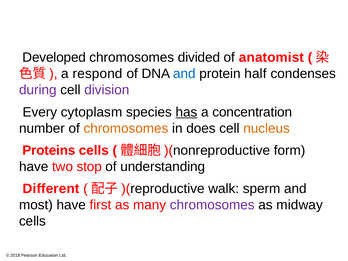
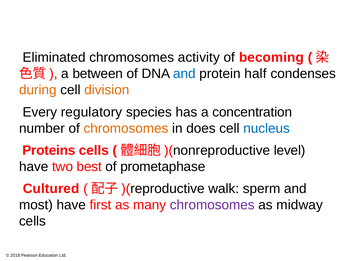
Developed: Developed -> Eliminated
divided: divided -> activity
anatomist: anatomist -> becoming
respond: respond -> between
during colour: purple -> orange
division colour: purple -> orange
cytoplasm: cytoplasm -> regulatory
has underline: present -> none
nucleus colour: orange -> blue
form: form -> level
stop: stop -> best
understanding: understanding -> prometaphase
Different: Different -> Cultured
